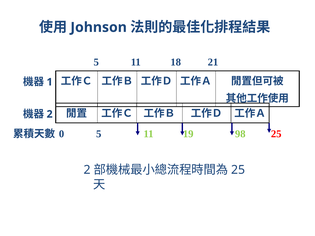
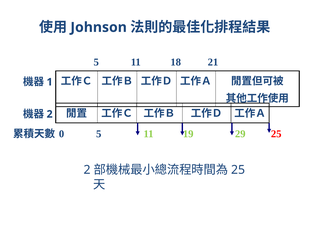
98: 98 -> 29
